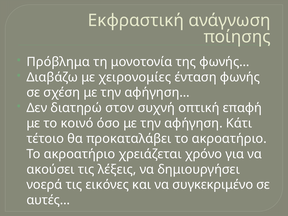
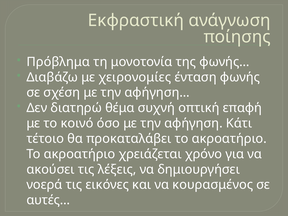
στον: στον -> θέμα
συγκεκριμένο: συγκεκριμένο -> κουρασμένος
